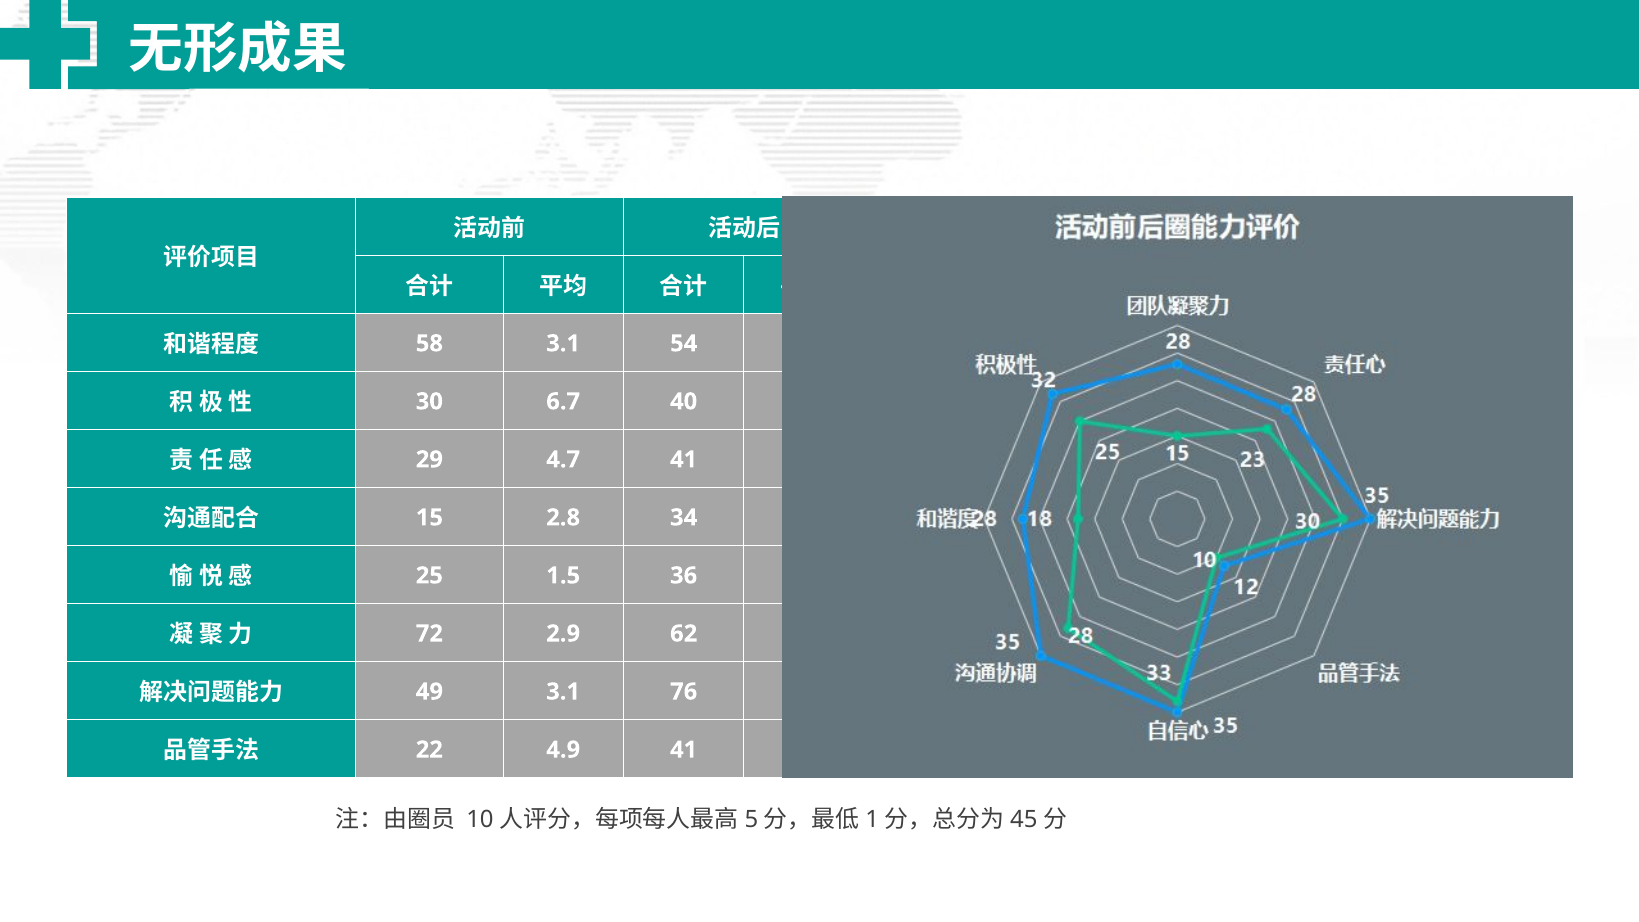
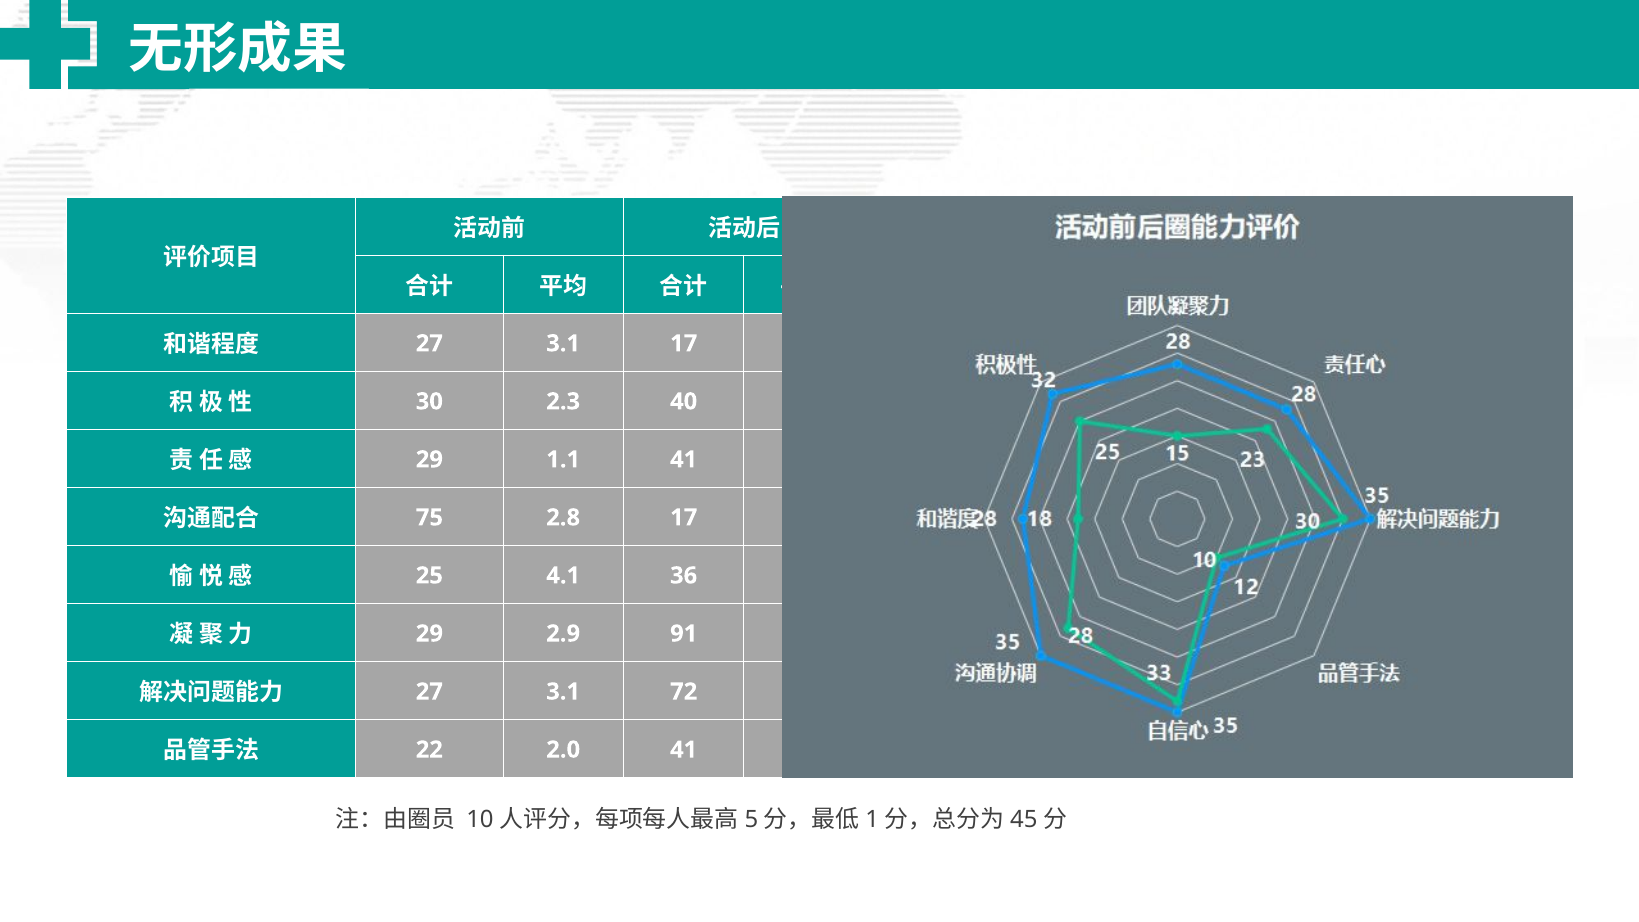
58 at (429, 343): 58 -> 27
3.1 54: 54 -> 17
6.7: 6.7 -> 2.3
29 4.7: 4.7 -> 1.1
15: 15 -> 75
2.8 34: 34 -> 17
1.5: 1.5 -> 4.1
72 at (429, 634): 72 -> 29
62: 62 -> 91
49 at (429, 692): 49 -> 27
76: 76 -> 72
4.9: 4.9 -> 2.0
